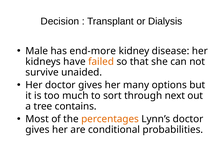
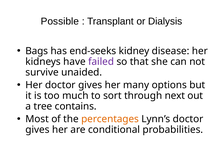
Decision: Decision -> Possible
Male: Male -> Bags
end-more: end-more -> end-seeks
failed colour: orange -> purple
